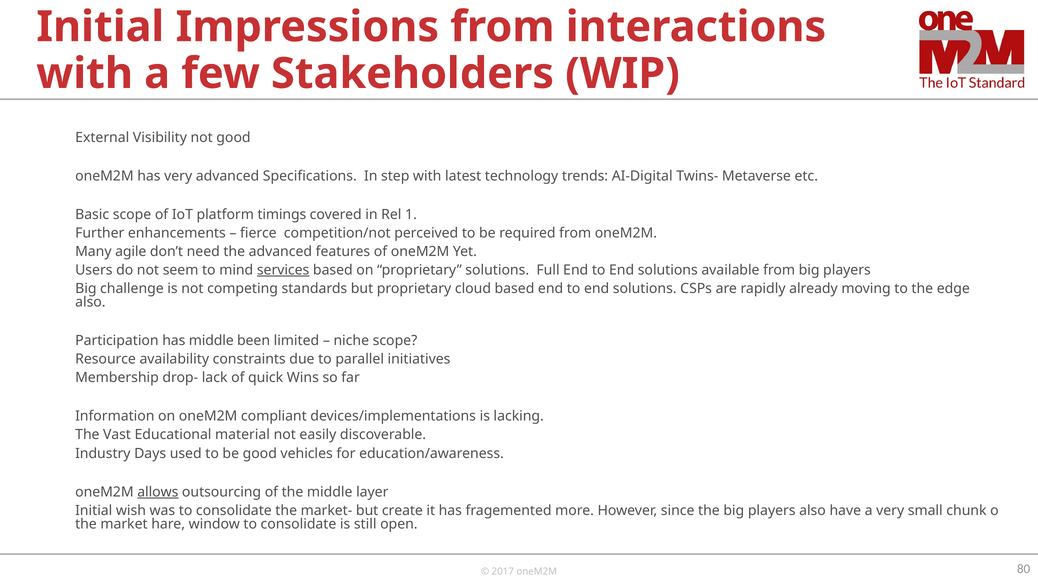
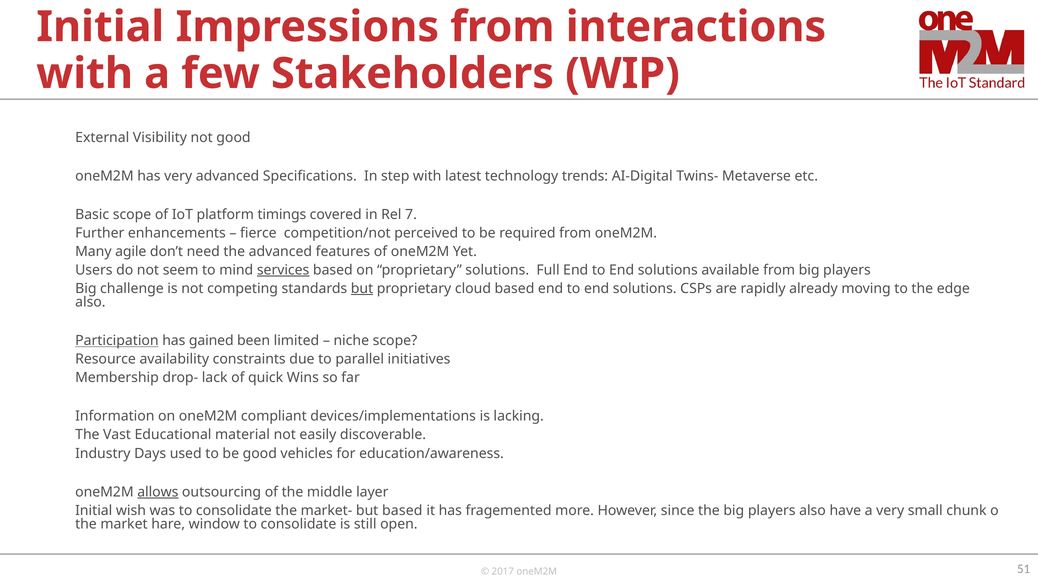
1: 1 -> 7
but at (362, 288) underline: none -> present
Participation underline: none -> present
has middle: middle -> gained
but create: create -> based
80: 80 -> 51
